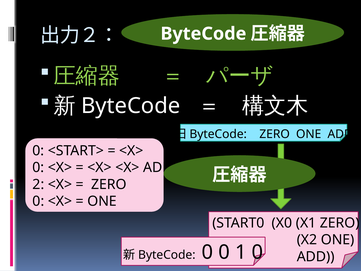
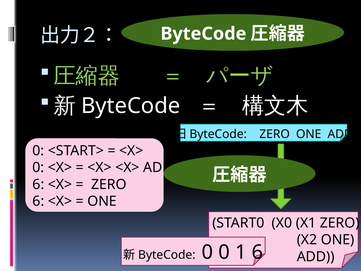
2 at (38, 184): 2 -> 6
0 at (38, 201): 0 -> 6
1 0: 0 -> 6
